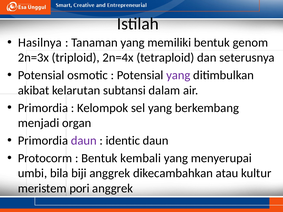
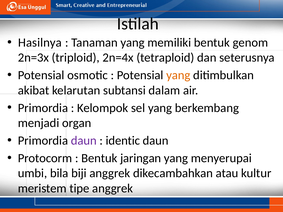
yang at (178, 75) colour: purple -> orange
kembali: kembali -> jaringan
pori: pori -> tipe
